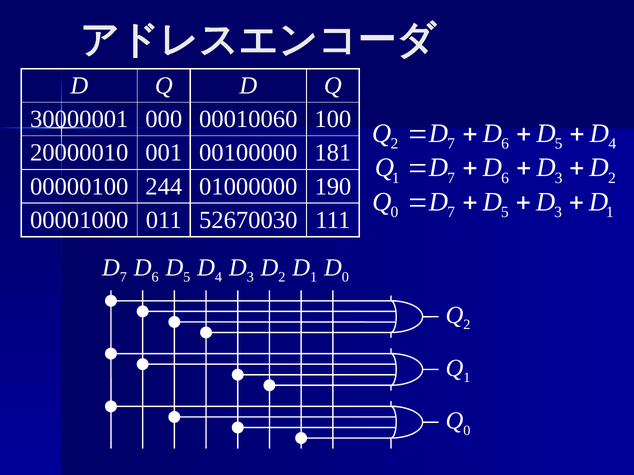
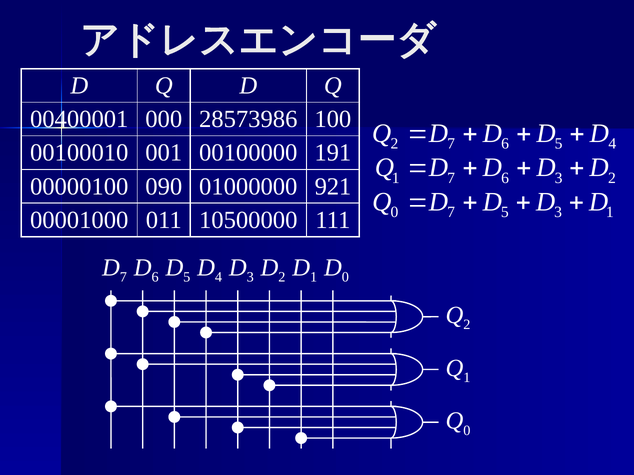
30000001: 30000001 -> 00400001
00010060: 00010060 -> 28573986
20000010: 20000010 -> 00100010
181: 181 -> 191
244: 244 -> 090
190: 190 -> 921
52670030: 52670030 -> 10500000
